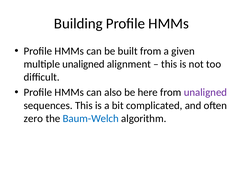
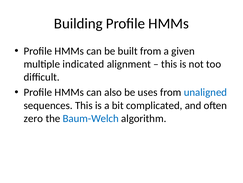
multiple unaligned: unaligned -> indicated
here: here -> uses
unaligned at (205, 92) colour: purple -> blue
